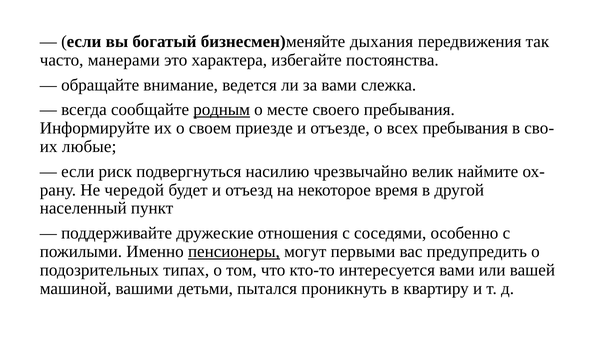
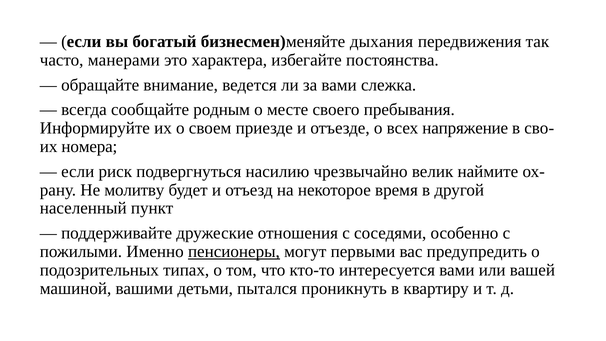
родным underline: present -> none
всех пребывания: пребывания -> напряжение
любые: любые -> номера
чередой: чередой -> молитву
